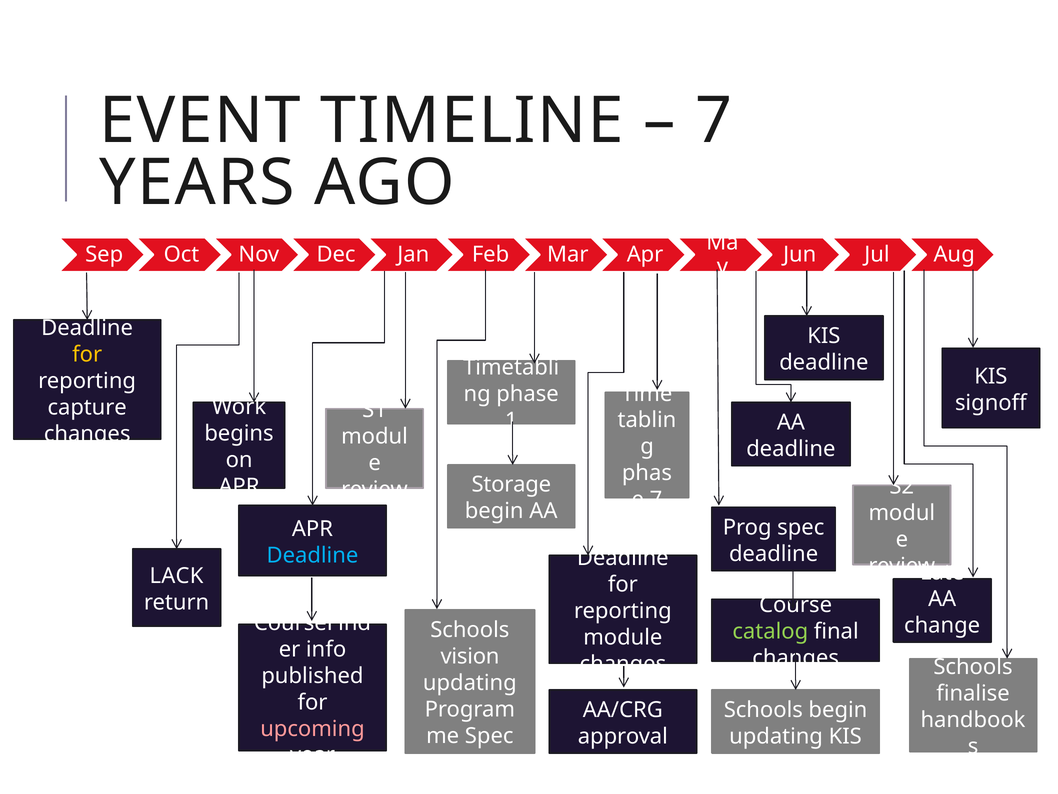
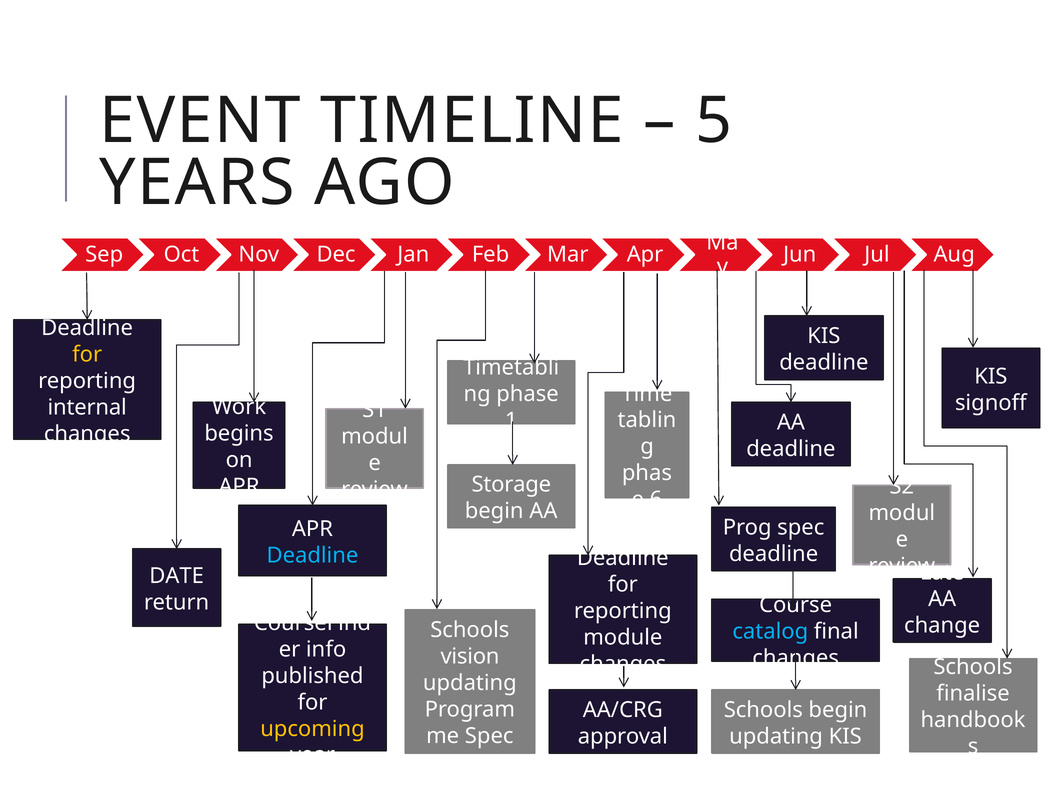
7 at (714, 121): 7 -> 5
capture: capture -> internal
7 at (656, 499): 7 -> 6
LACK: LACK -> DATE
catalog colour: light green -> light blue
upcoming colour: pink -> yellow
